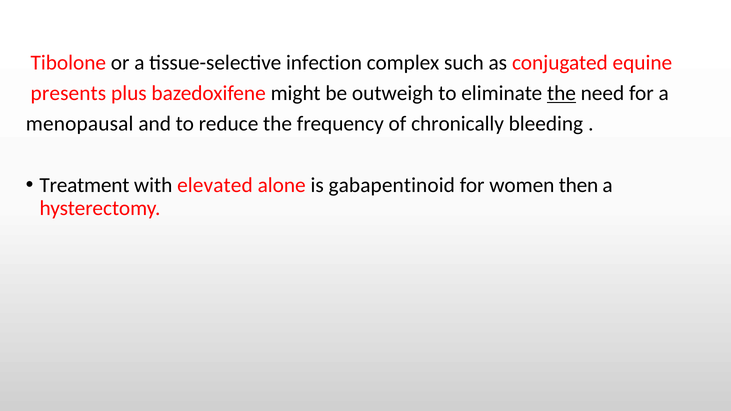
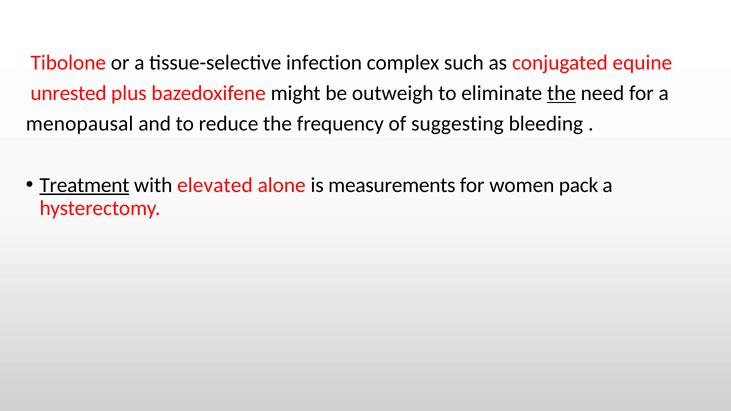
presents: presents -> unrested
chronically: chronically -> suggesting
Treatment underline: none -> present
gabapentinoid: gabapentinoid -> measurements
then: then -> pack
